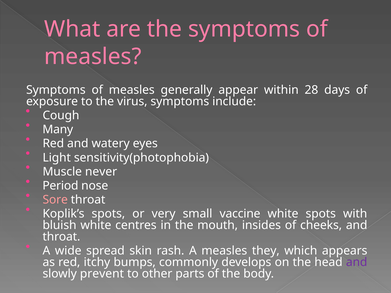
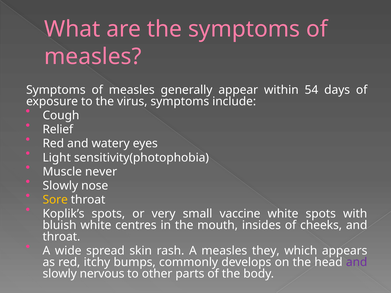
28: 28 -> 54
Many: Many -> Relief
Period at (60, 186): Period -> Slowly
Sore colour: pink -> yellow
prevent: prevent -> nervous
